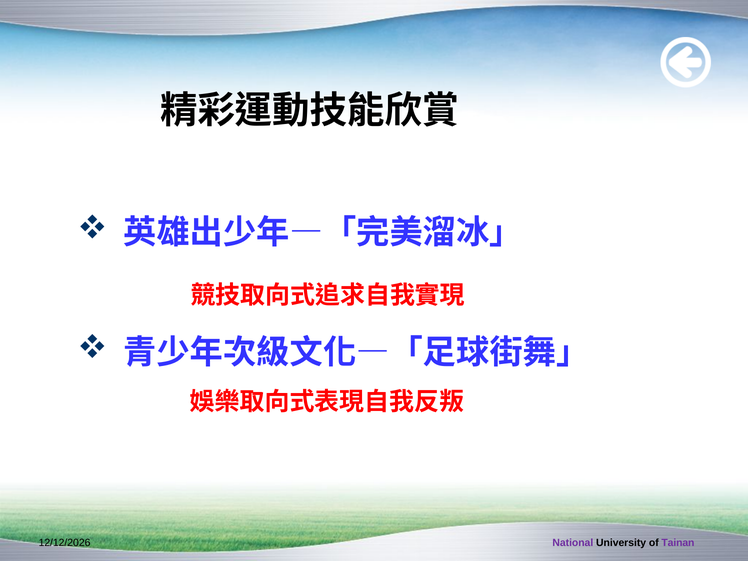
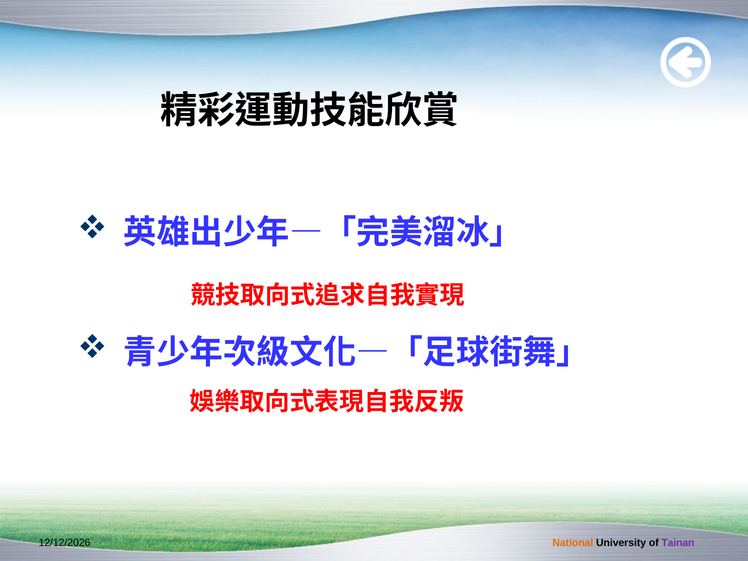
National colour: purple -> orange
